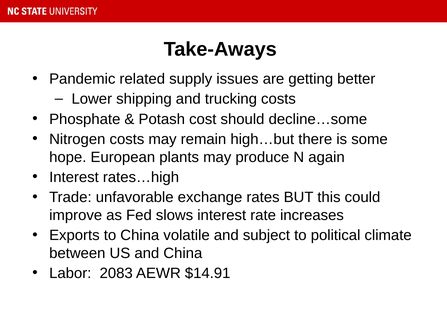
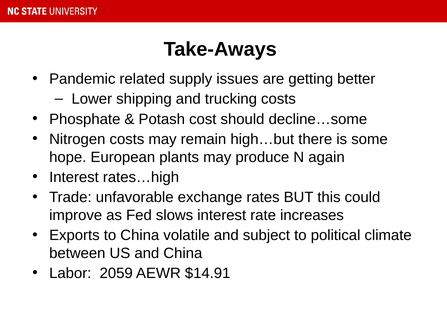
2083: 2083 -> 2059
